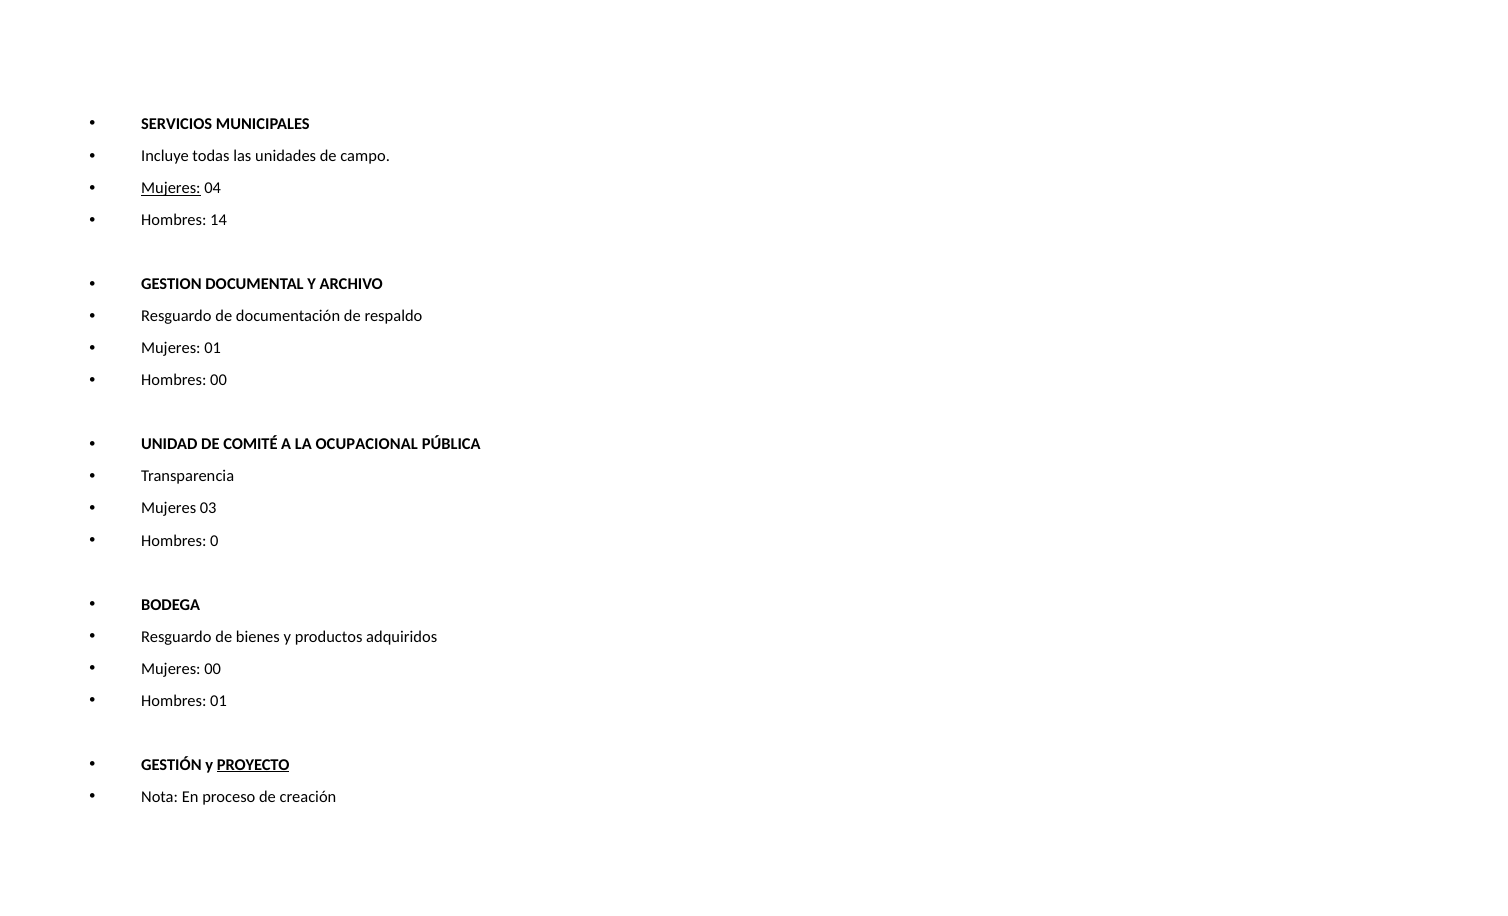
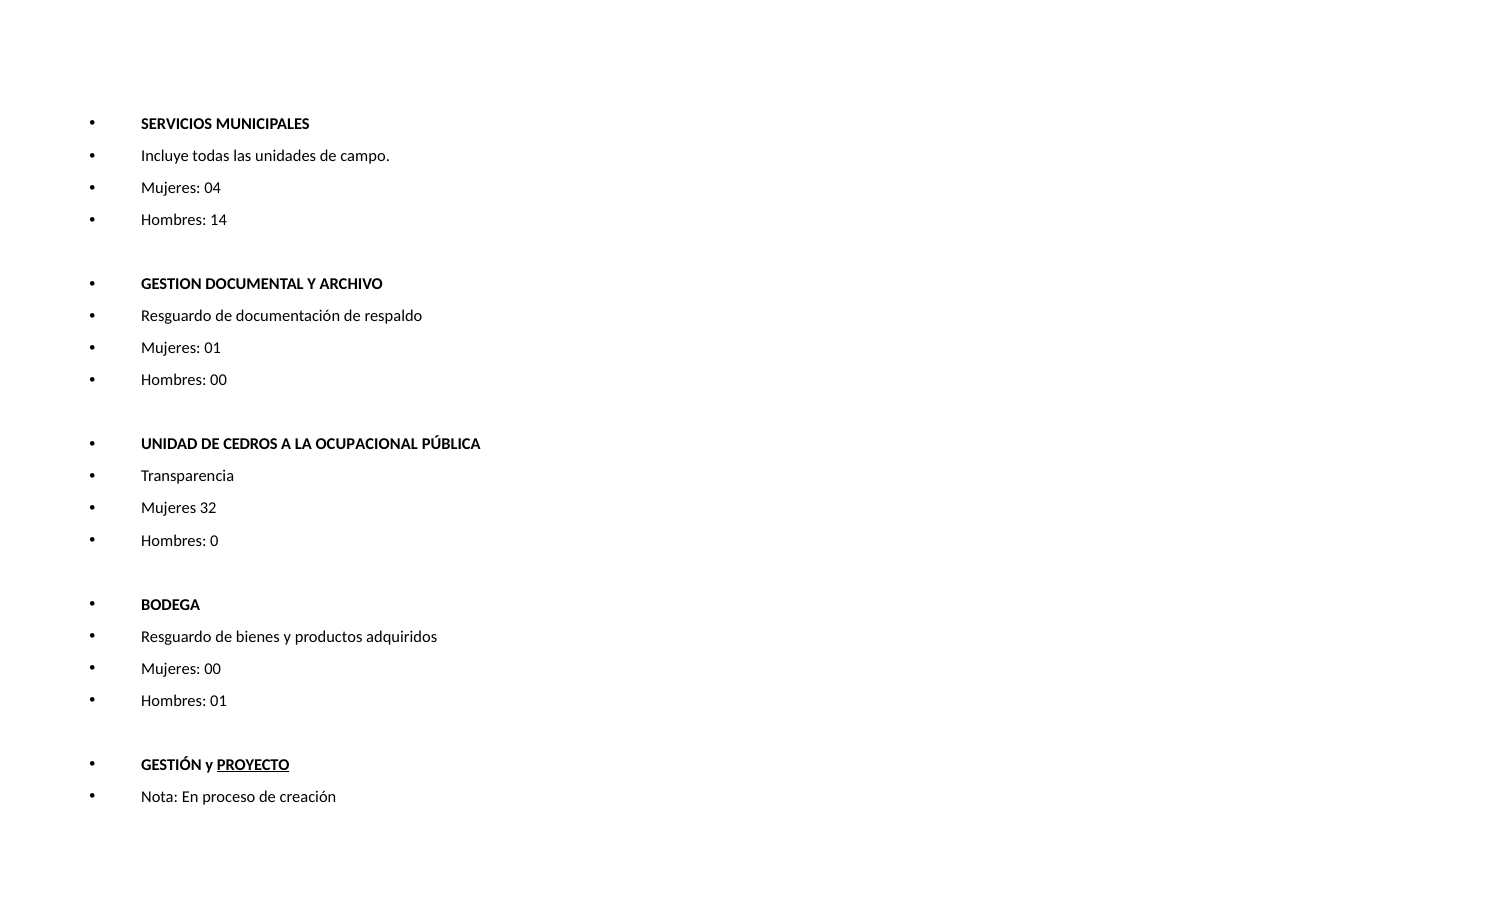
Mujeres at (171, 188) underline: present -> none
COMITÉ: COMITÉ -> CEDROS
03: 03 -> 32
